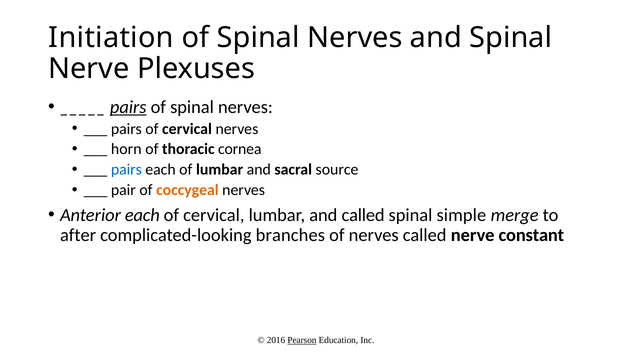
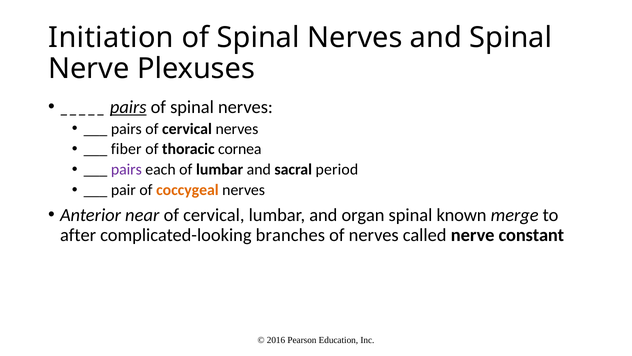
horn: horn -> fiber
pairs at (126, 169) colour: blue -> purple
source: source -> period
Anterior each: each -> near
and called: called -> organ
simple: simple -> known
Pearson underline: present -> none
